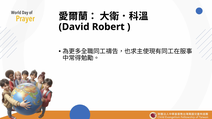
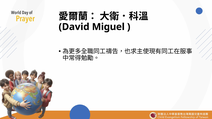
Robert: Robert -> Miguel
